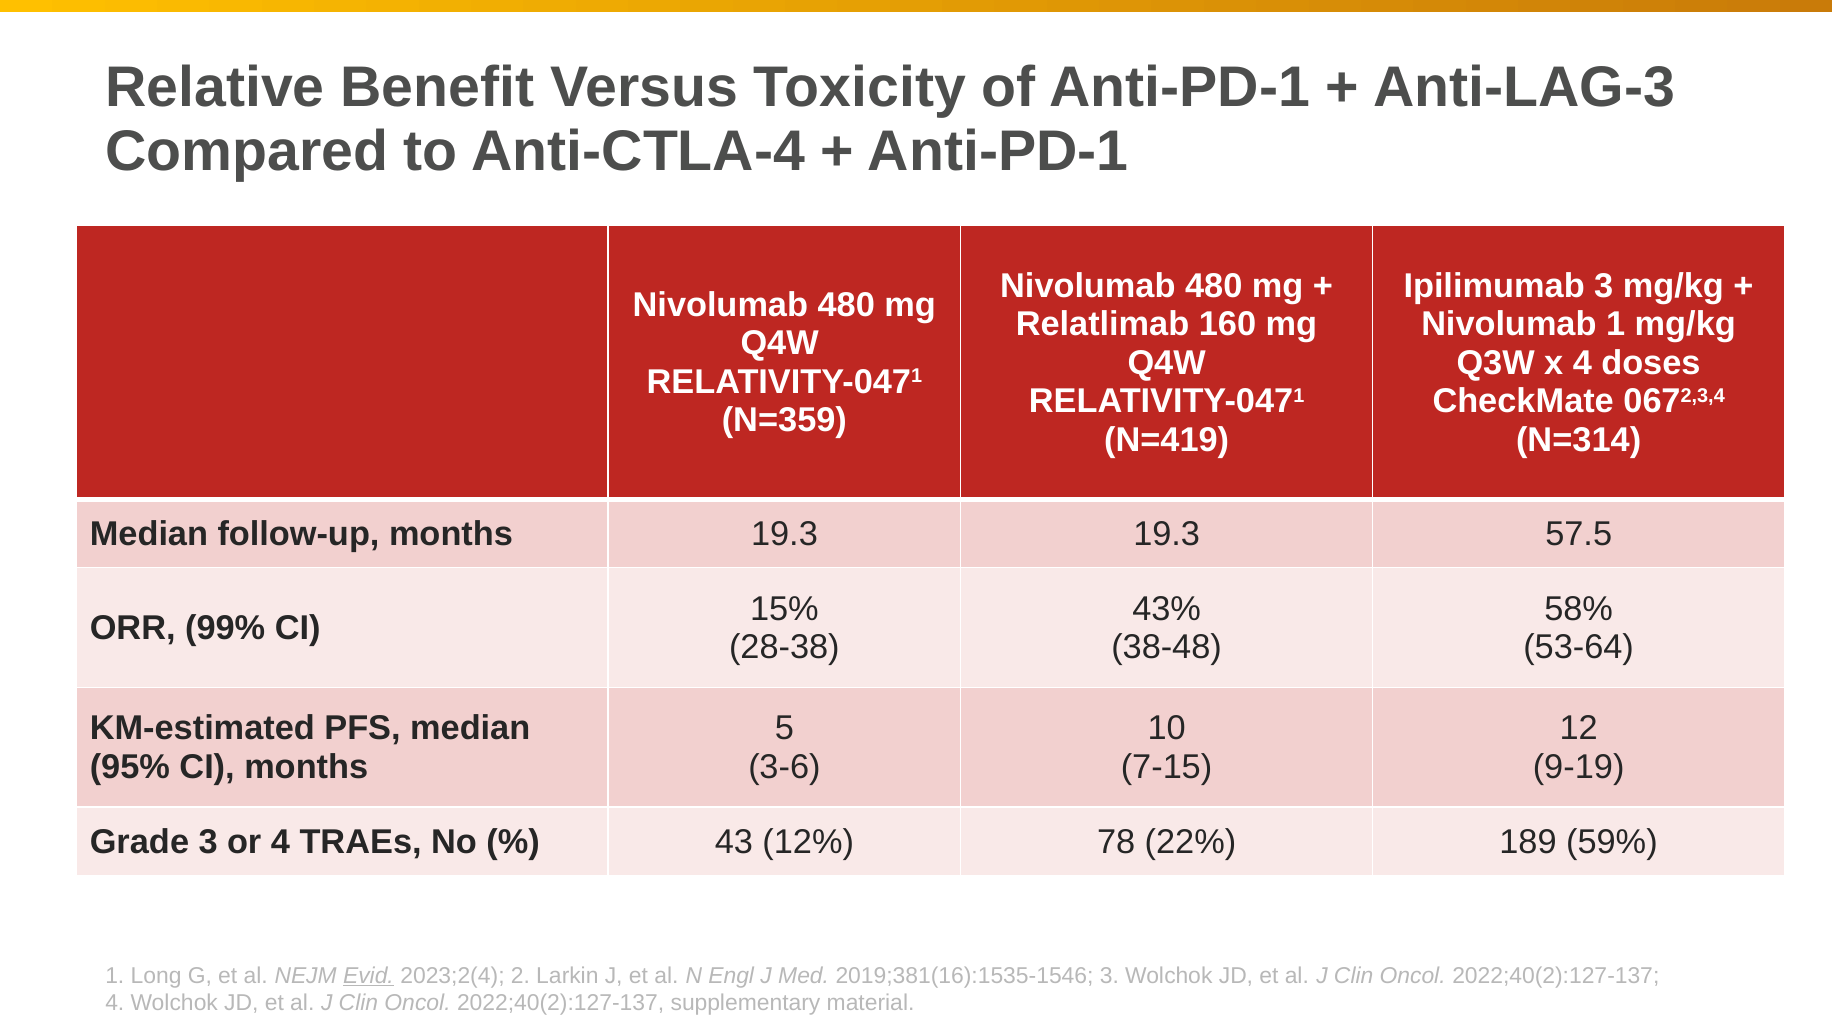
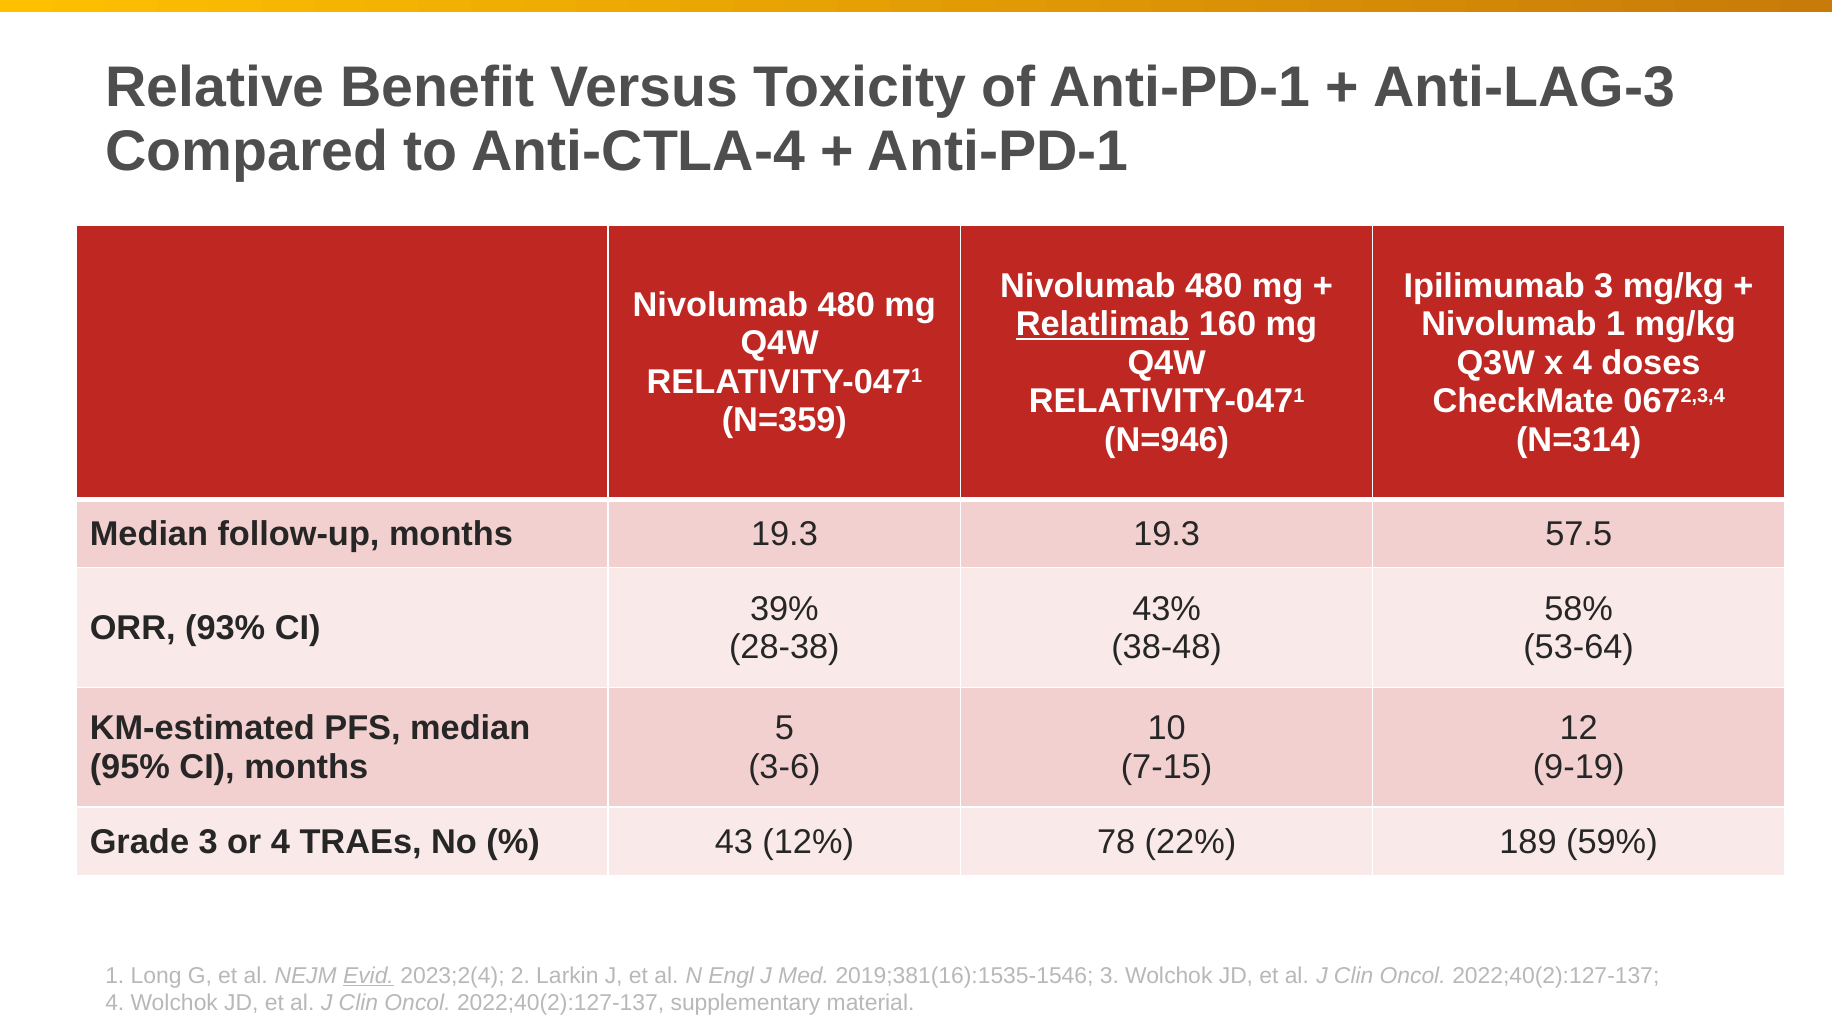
Relatlimab underline: none -> present
N=419: N=419 -> N=946
15%: 15% -> 39%
99%: 99% -> 93%
